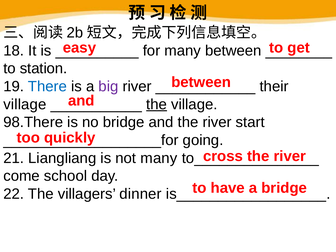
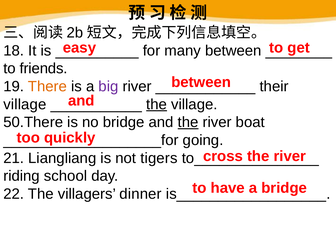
station: station -> friends
There colour: blue -> orange
98.There: 98.There -> 50.There
the at (188, 122) underline: none -> present
start: start -> boat
not many: many -> tigers
come: come -> riding
